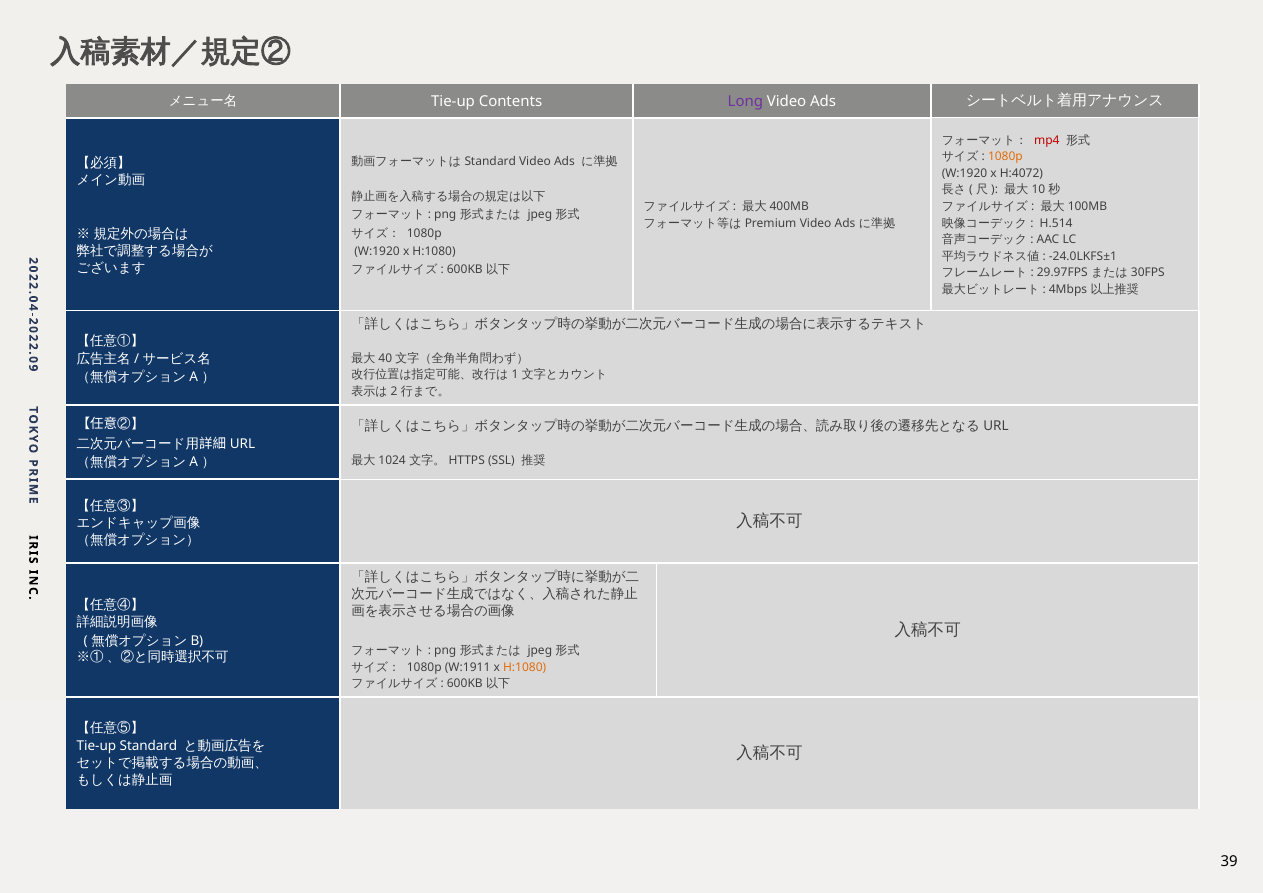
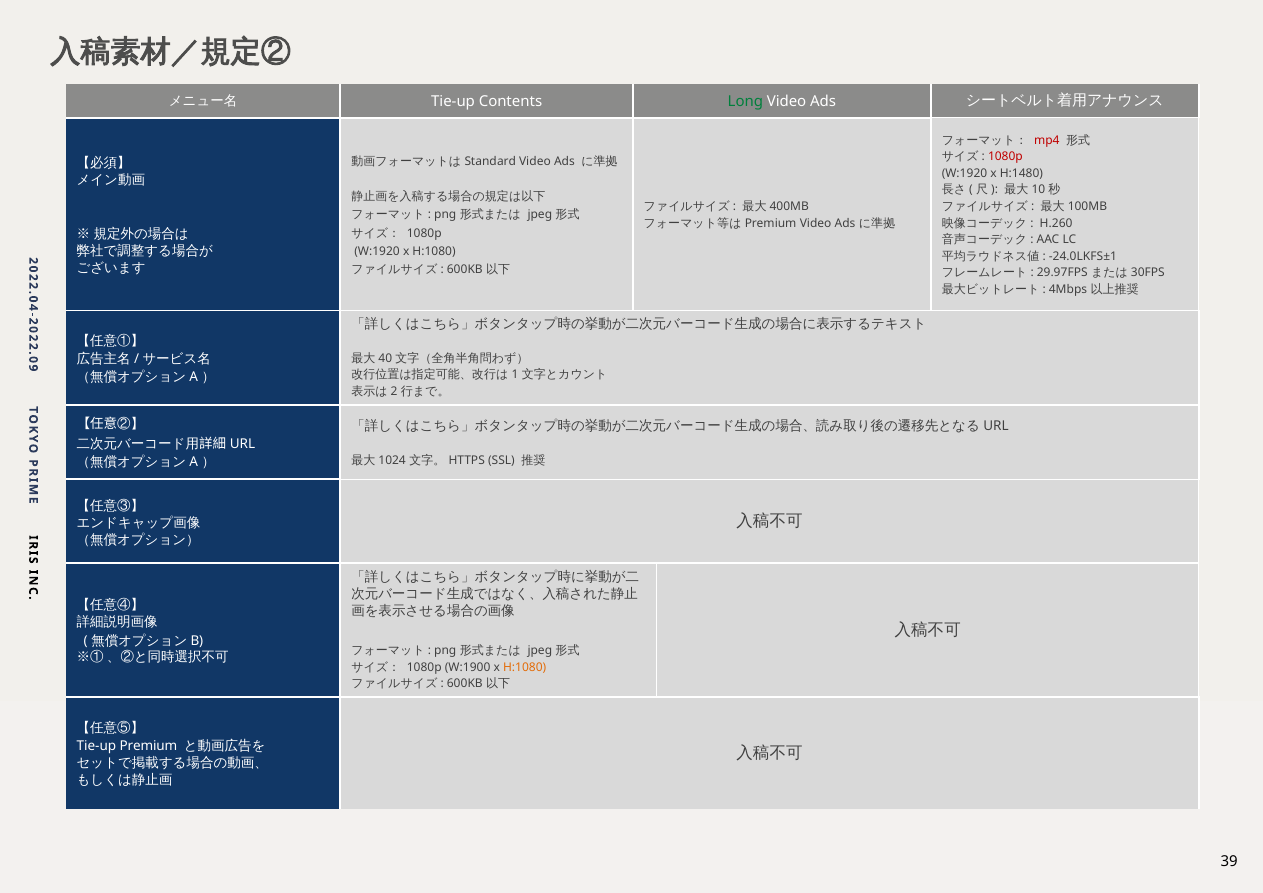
Long colour: purple -> green
1080p at (1005, 157) colour: orange -> red
H:4072: H:4072 -> H:1480
H.514: H.514 -> H.260
W:1911: W:1911 -> W:1900
Tie-up Standard: Standard -> Premium
